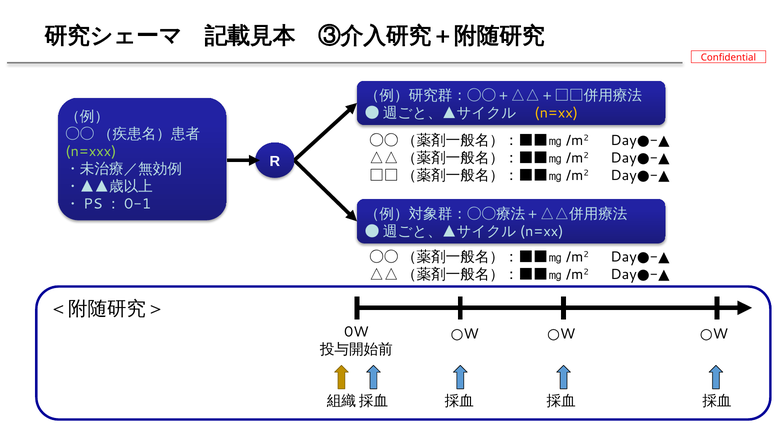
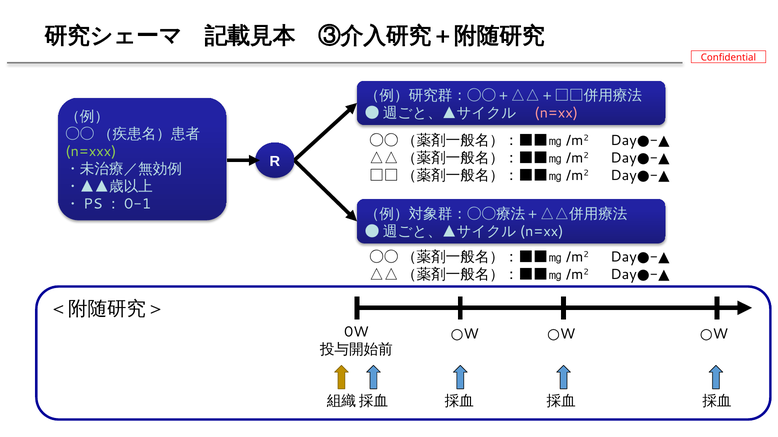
n=xx colour: yellow -> pink
